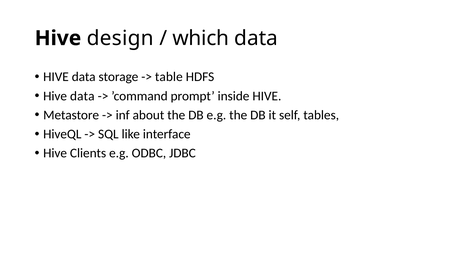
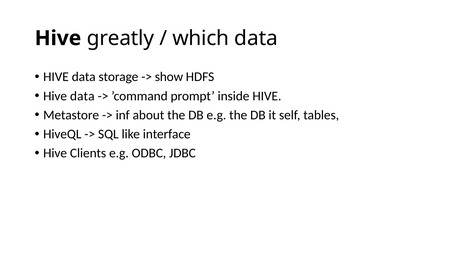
design: design -> greatly
table: table -> show
